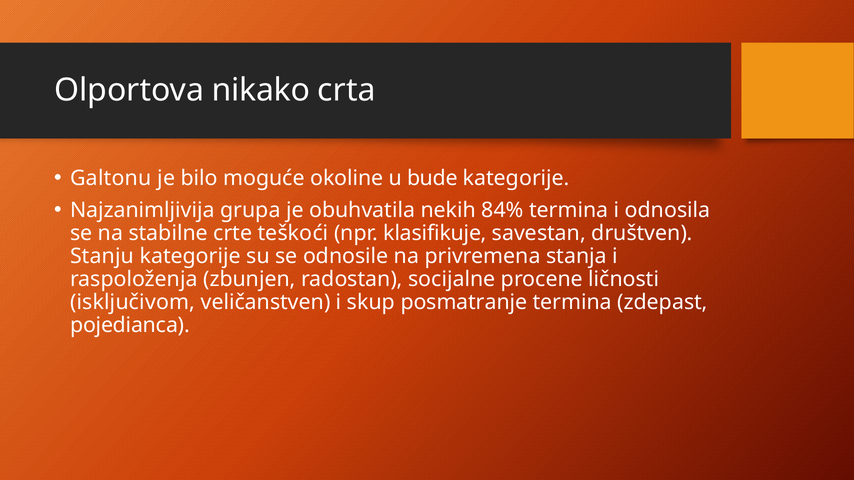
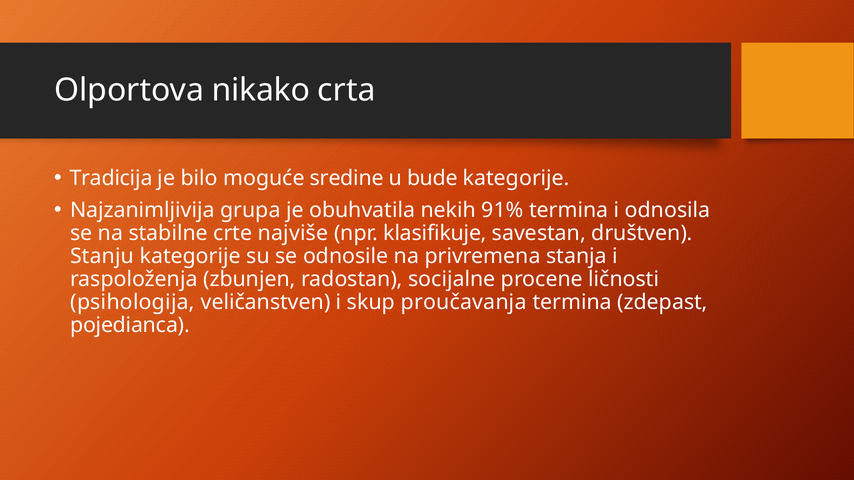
Galtonu: Galtonu -> Tradicija
okoline: okoline -> sredine
84%: 84% -> 91%
teškoći: teškoći -> najviše
isključivom: isključivom -> psihologija
posmatranje: posmatranje -> proučavanja
